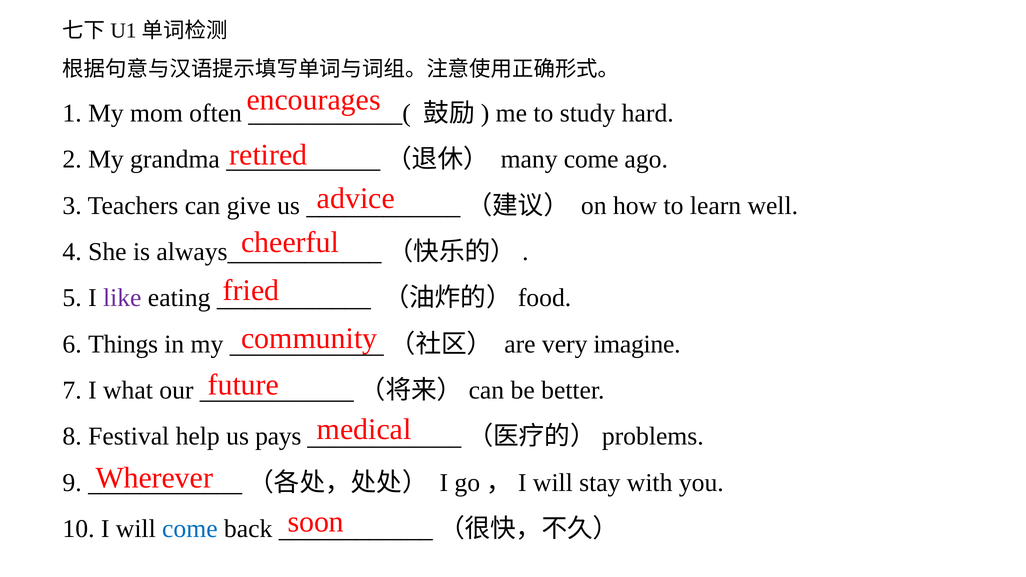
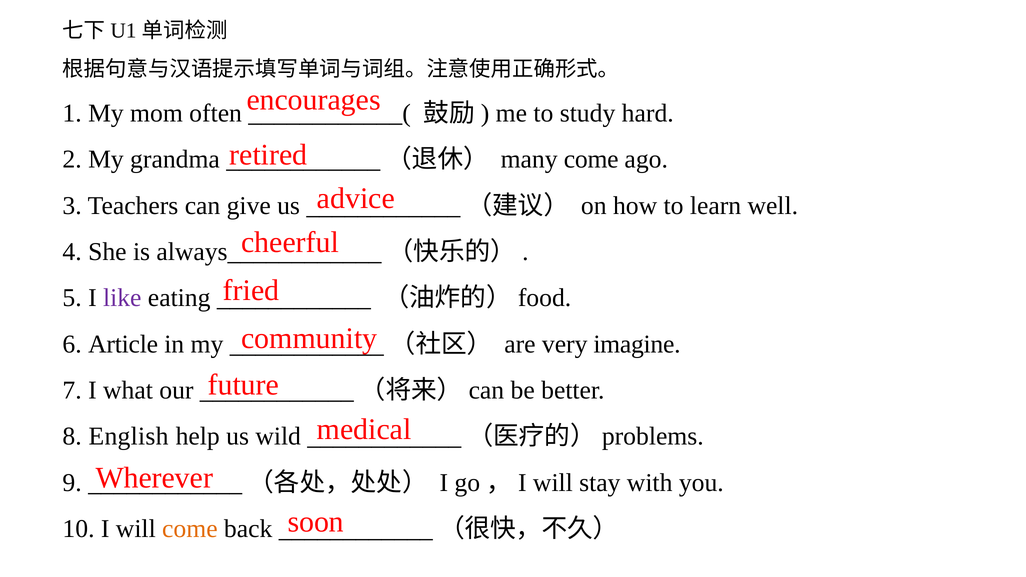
Things: Things -> Article
Festival: Festival -> English
pays: pays -> wild
come at (190, 529) colour: blue -> orange
